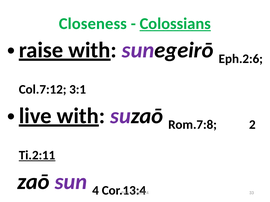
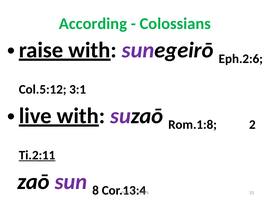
Closeness: Closeness -> According
Colossians underline: present -> none
Col.7:12: Col.7:12 -> Col.5:12
Rom.7:8: Rom.7:8 -> Rom.1:8
4: 4 -> 8
